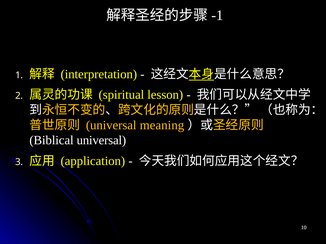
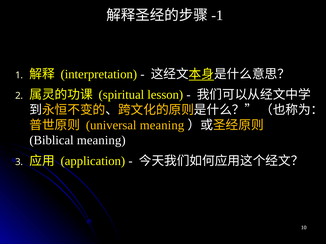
Biblical universal: universal -> meaning
